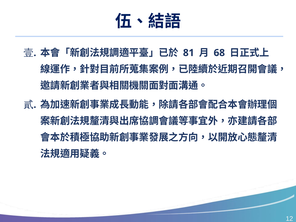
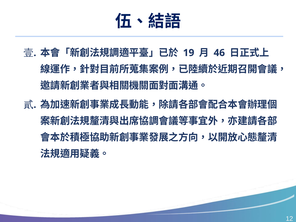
81: 81 -> 19
68: 68 -> 46
